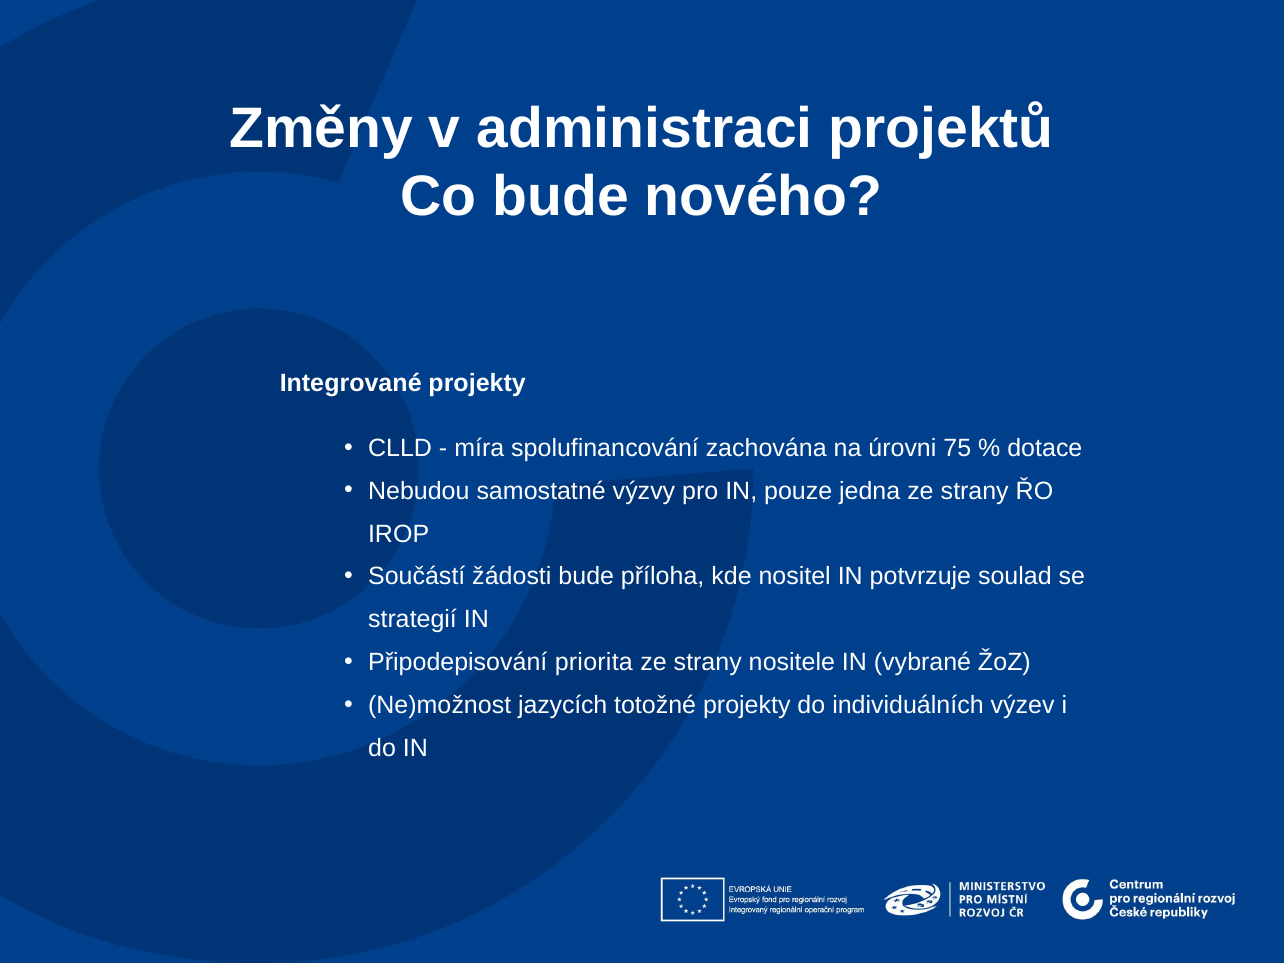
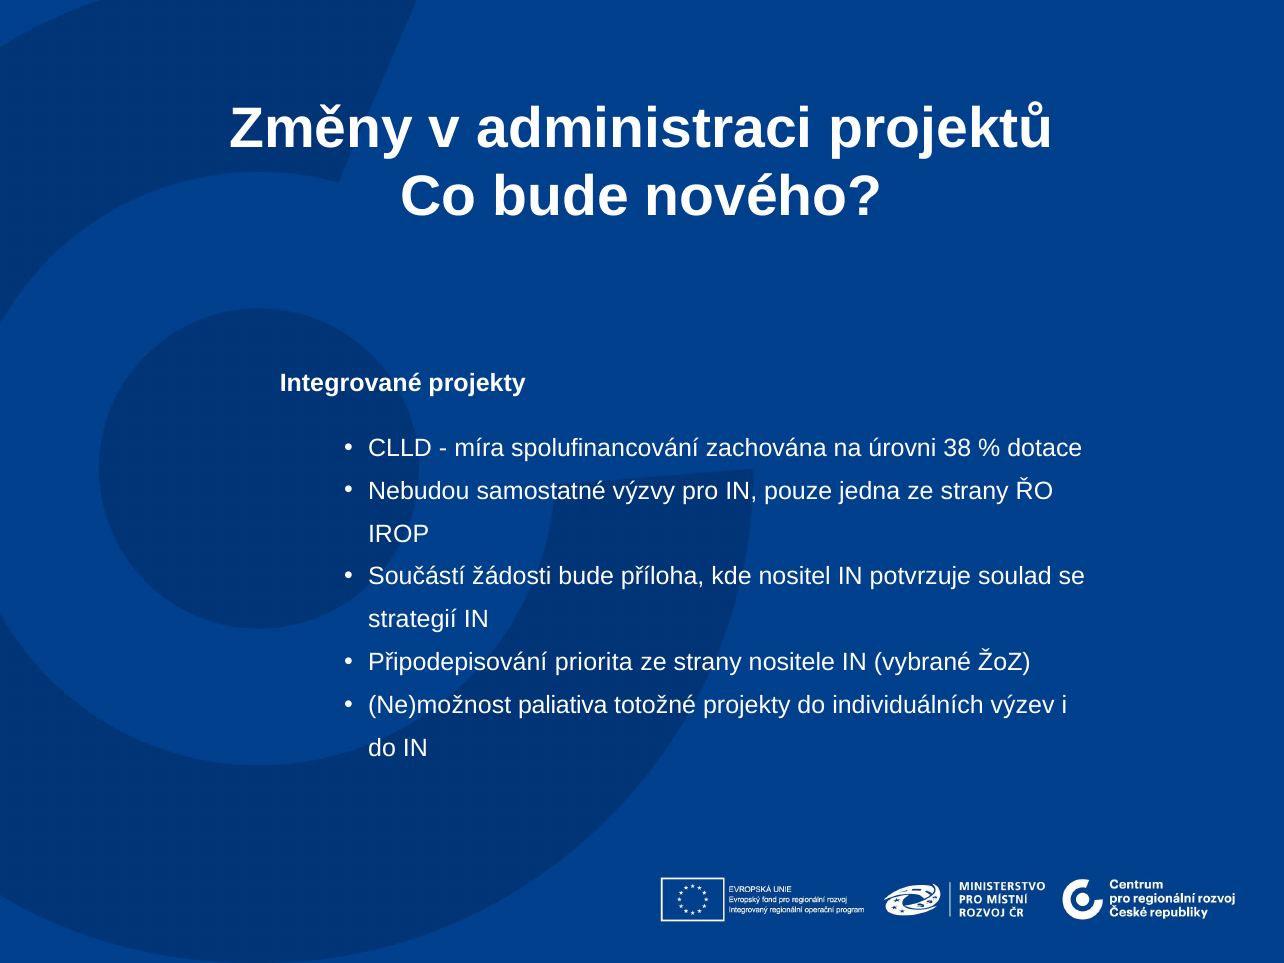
75: 75 -> 38
jazycích: jazycích -> paliativa
